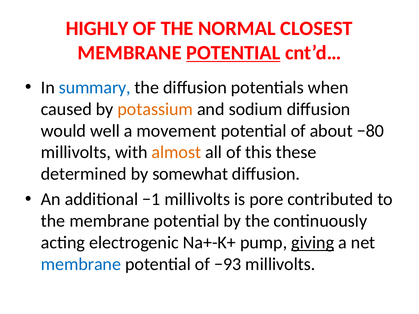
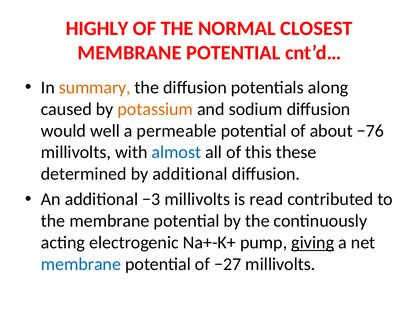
POTENTIAL at (233, 53) underline: present -> none
summary colour: blue -> orange
when: when -> along
movement: movement -> permeable
−80: −80 -> −76
almost colour: orange -> blue
by somewhat: somewhat -> additional
−1: −1 -> −3
pore: pore -> read
−93: −93 -> −27
